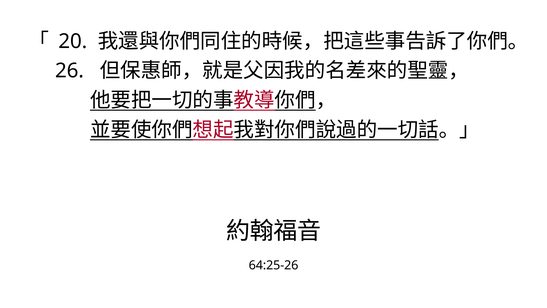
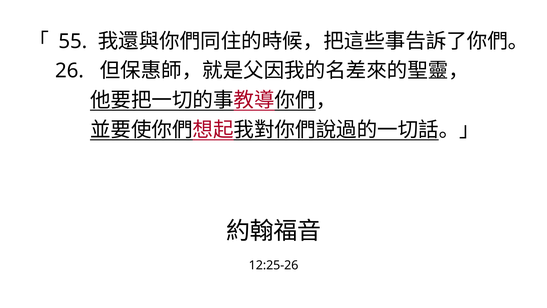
20: 20 -> 55
64:25-26: 64:25-26 -> 12:25-26
